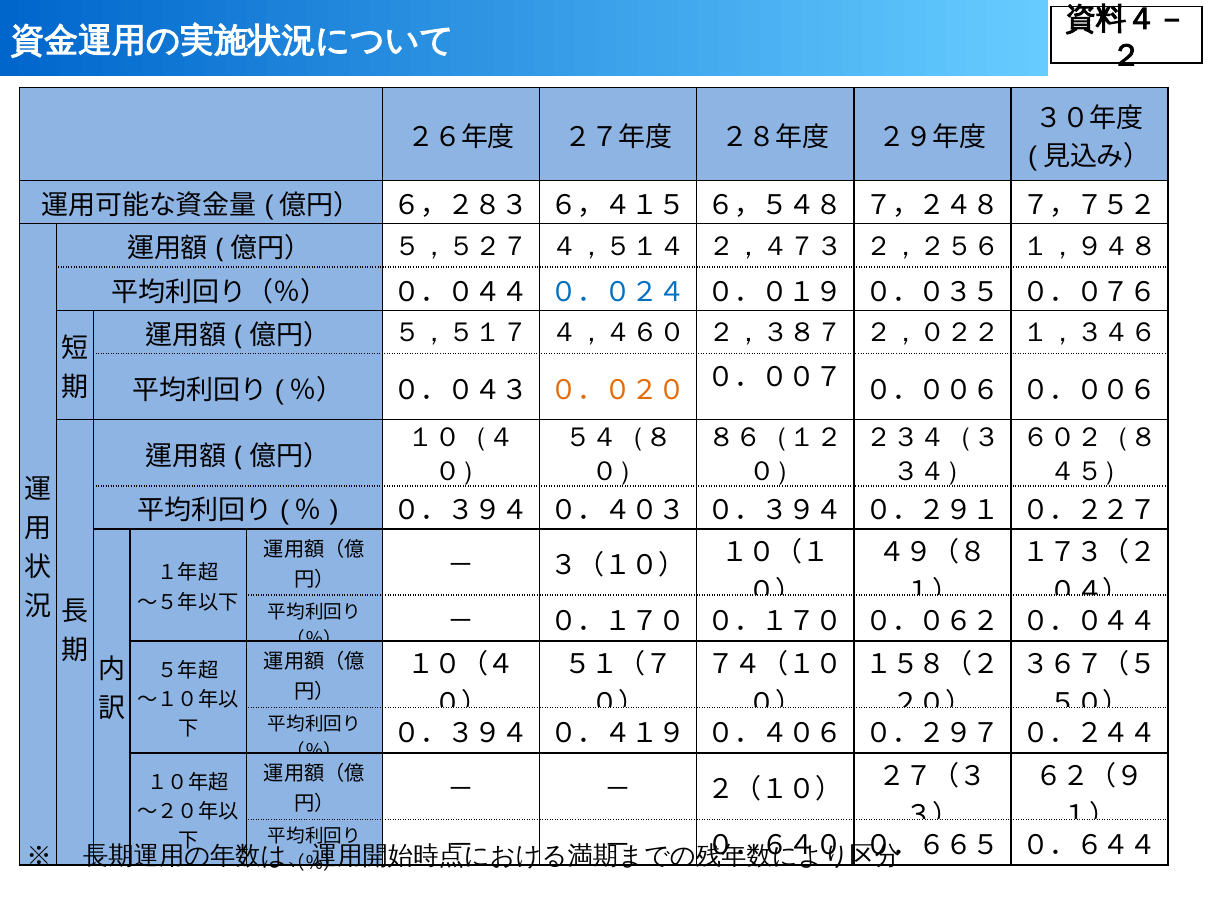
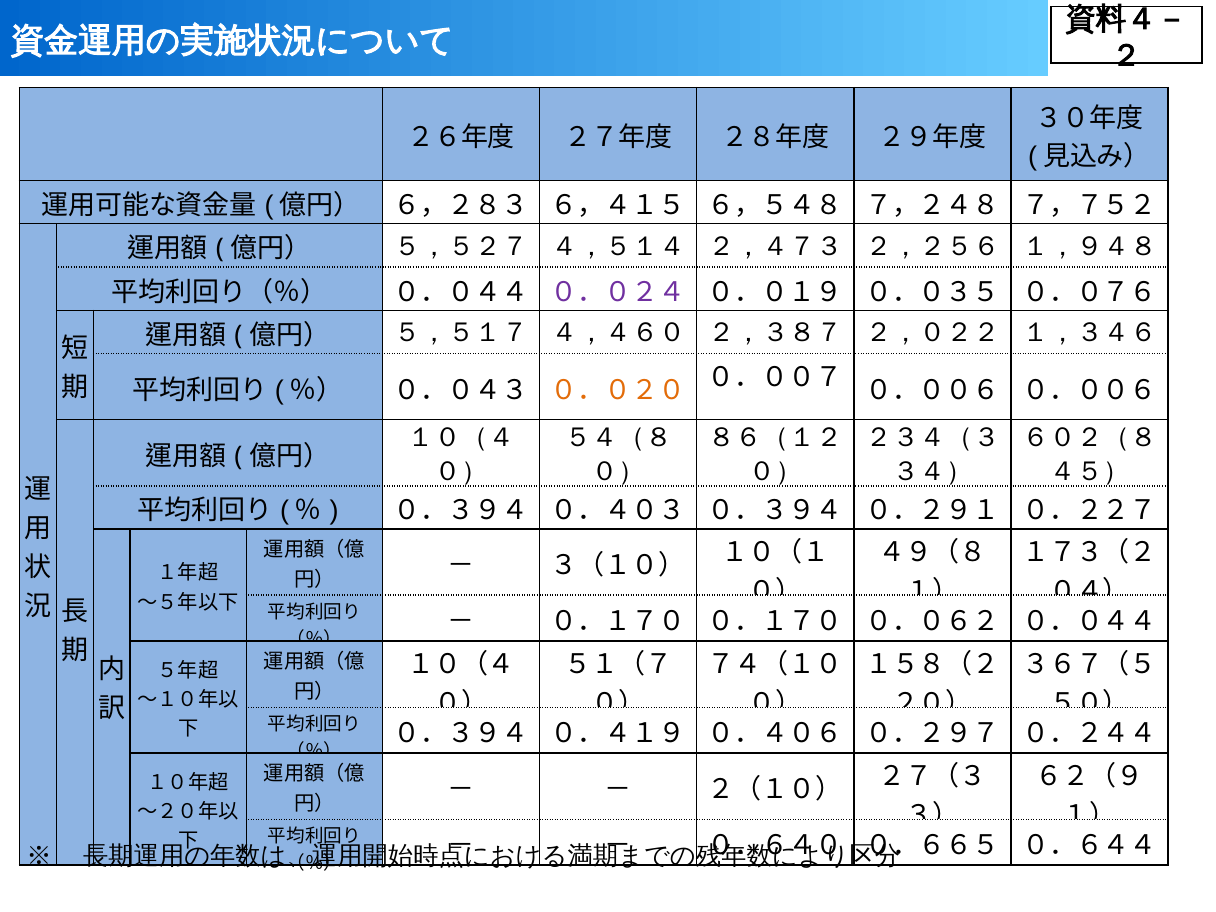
０．０２４ colour: blue -> purple
